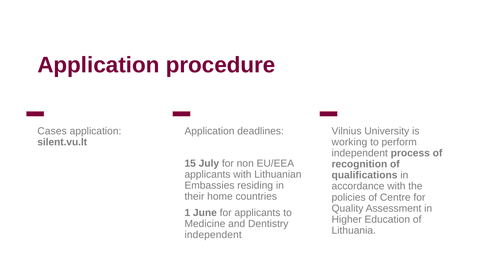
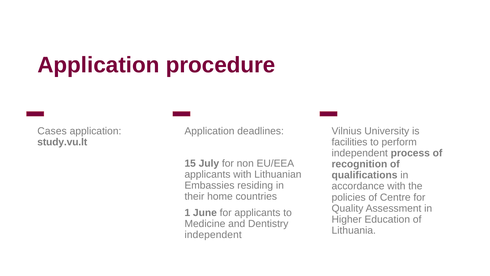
silent.vu.lt: silent.vu.lt -> study.vu.lt
working: working -> facilities
